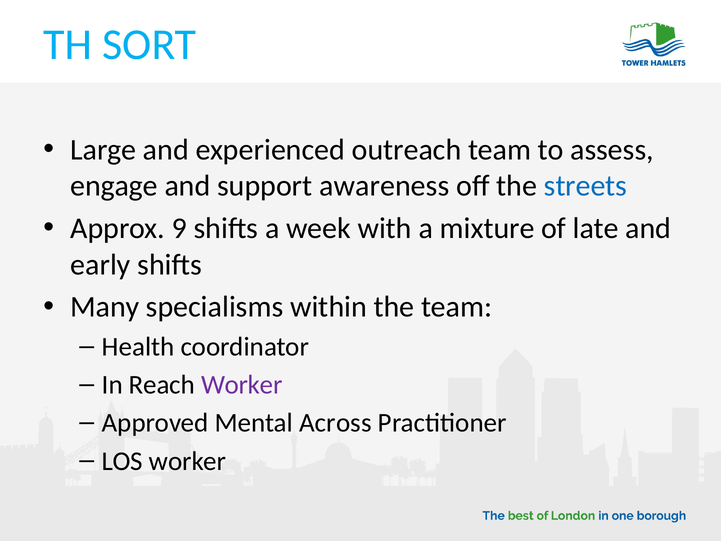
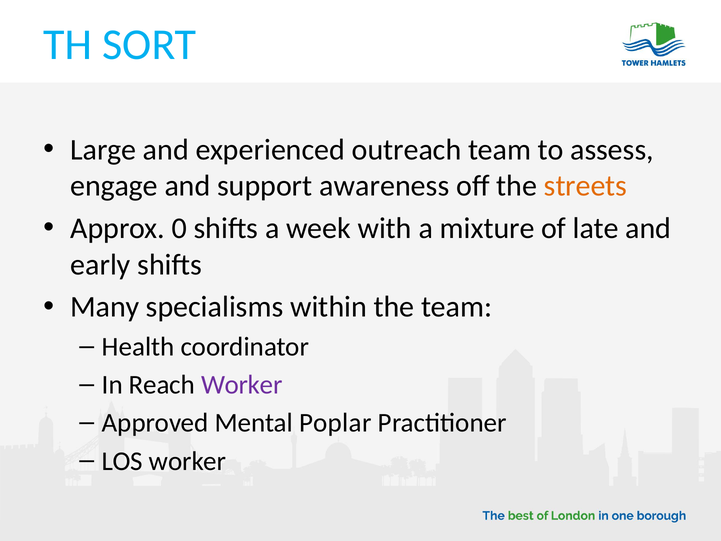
streets colour: blue -> orange
9: 9 -> 0
Across: Across -> Poplar
